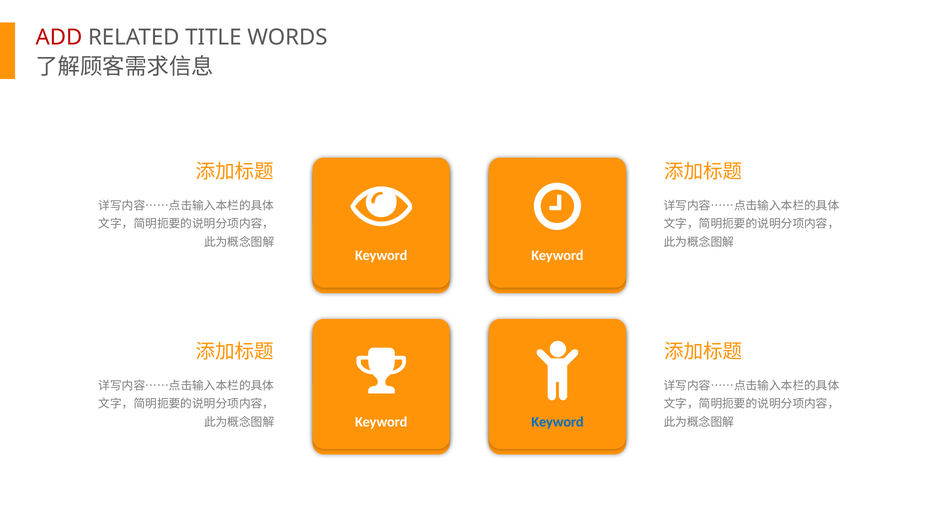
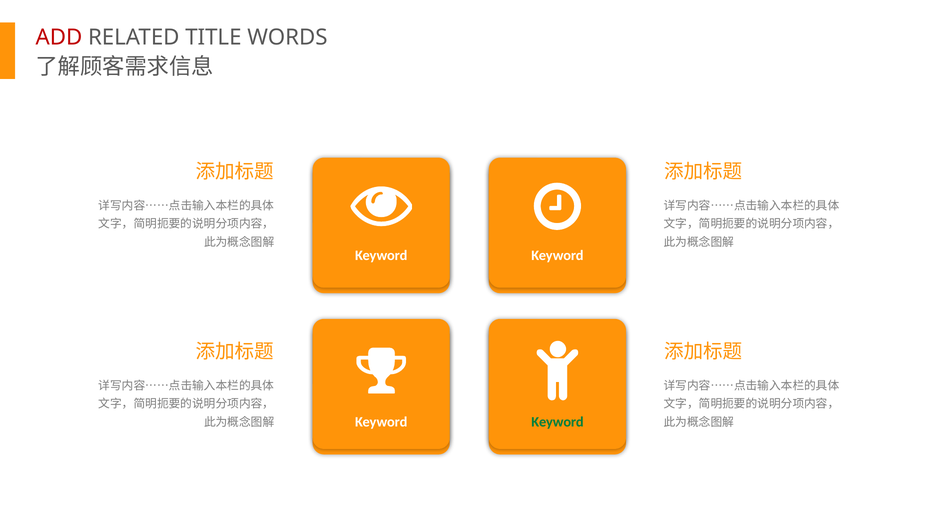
Keyword at (557, 421) colour: blue -> green
